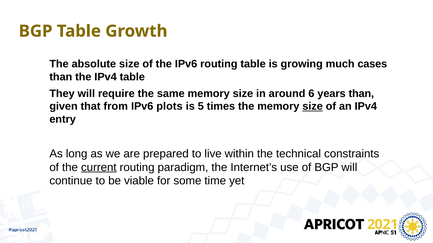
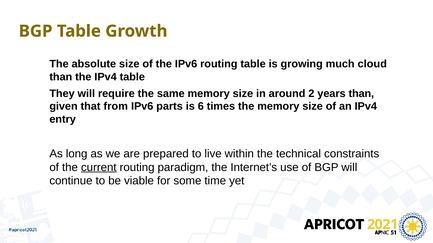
cases: cases -> cloud
6: 6 -> 2
plots: plots -> parts
5: 5 -> 6
size at (313, 107) underline: present -> none
